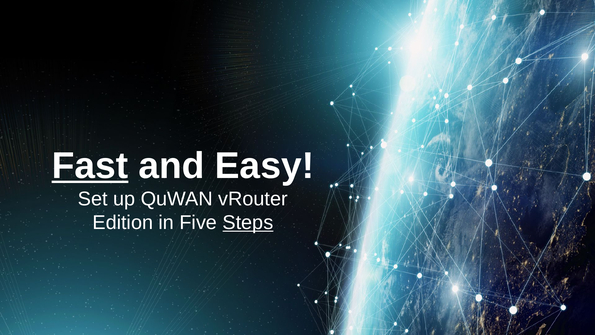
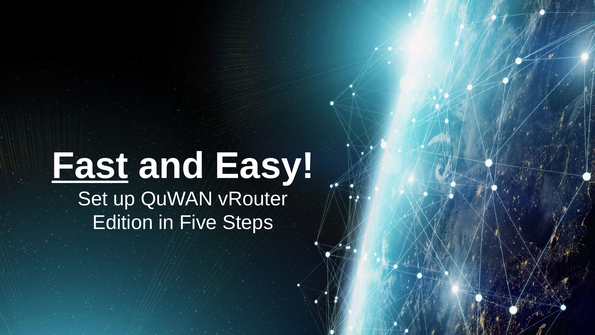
Steps underline: present -> none
